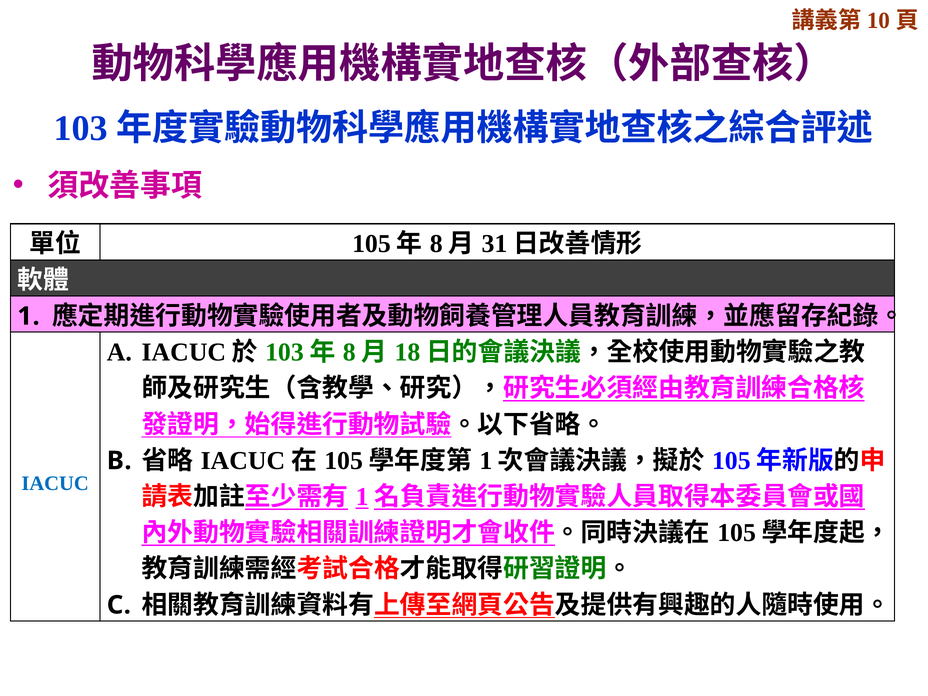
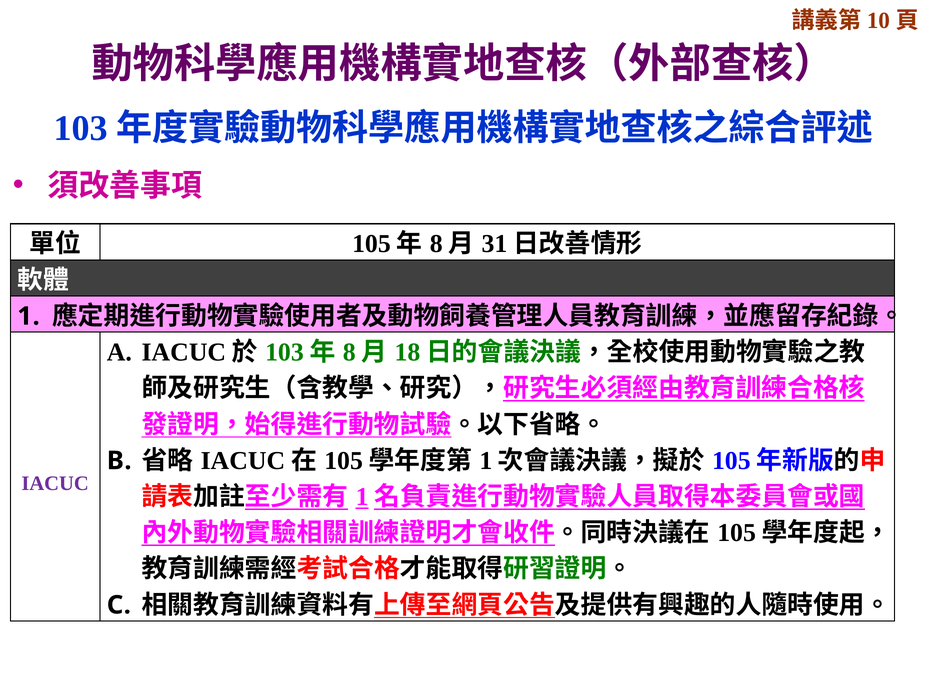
IACUC colour: blue -> purple
